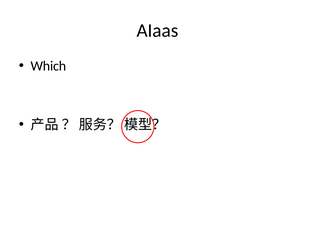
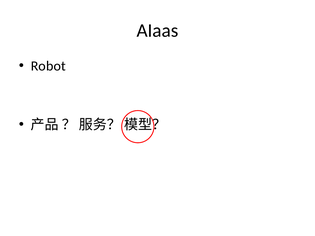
Which: Which -> Robot
